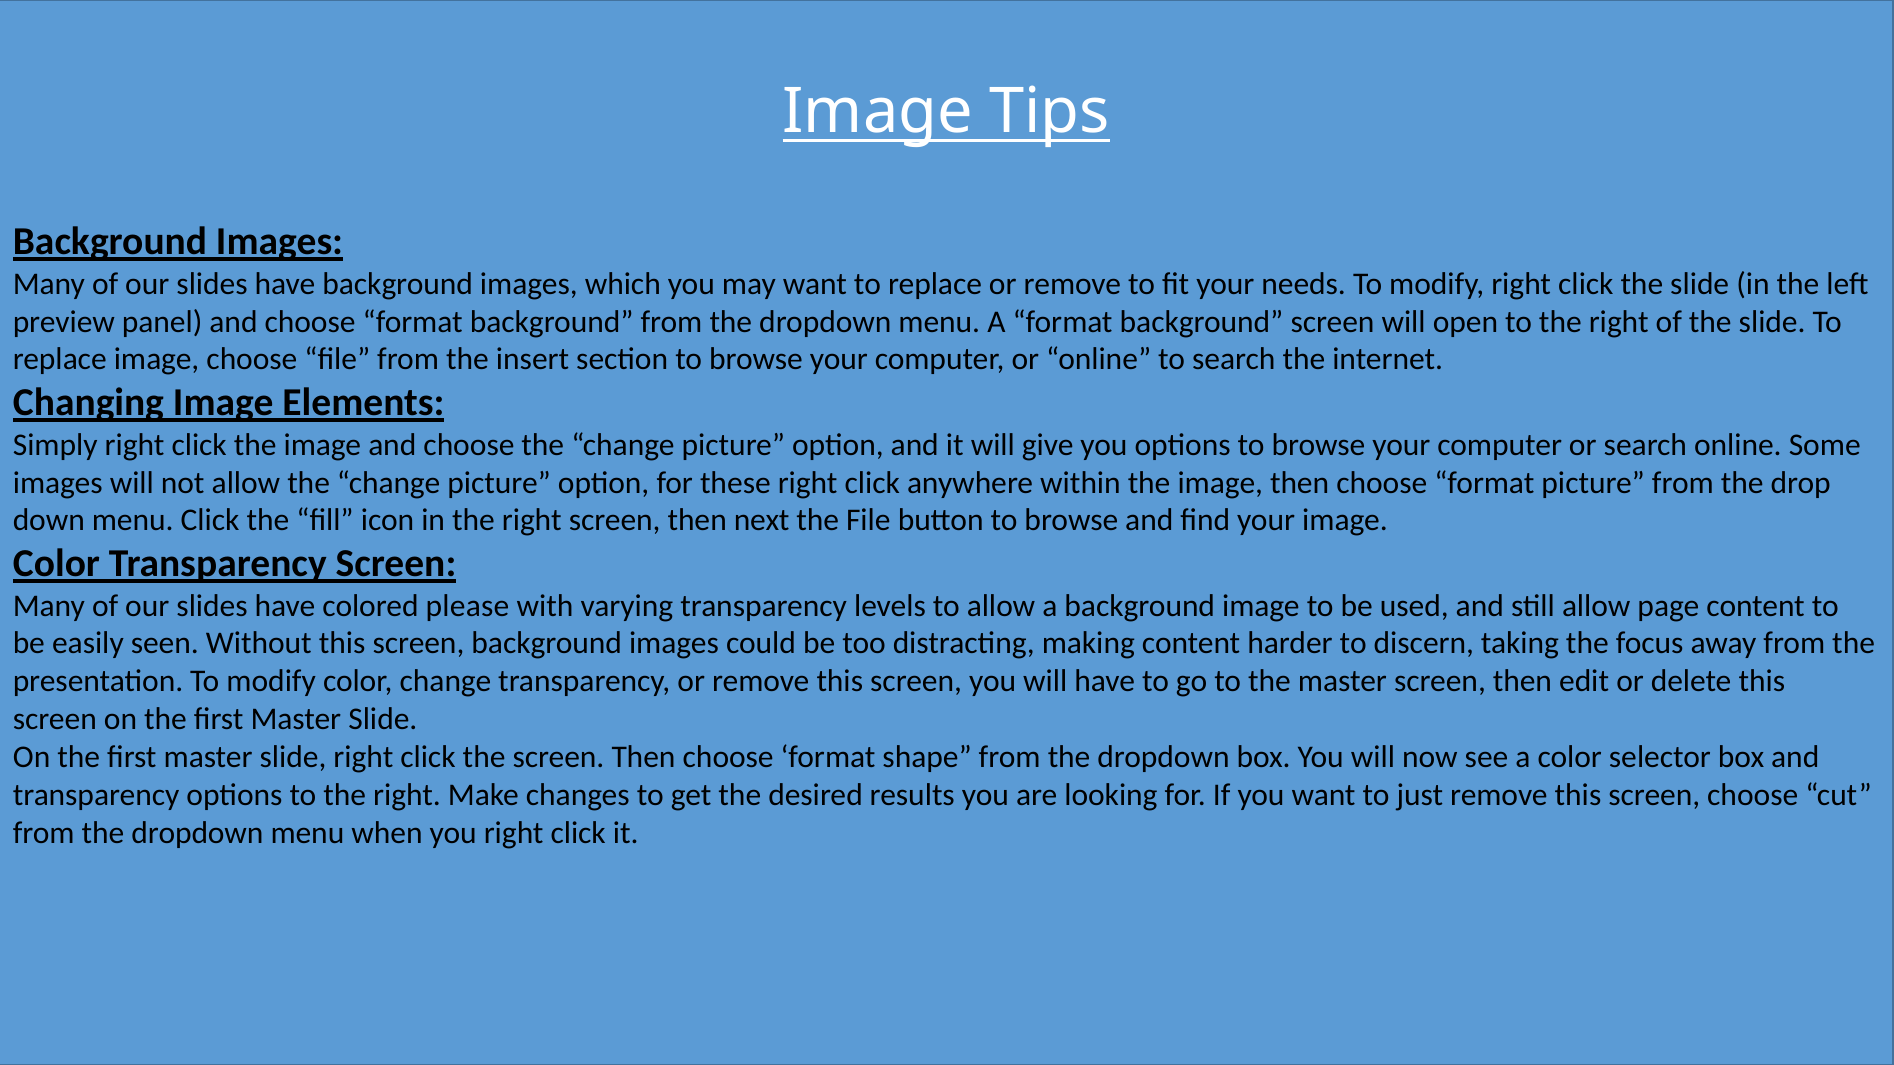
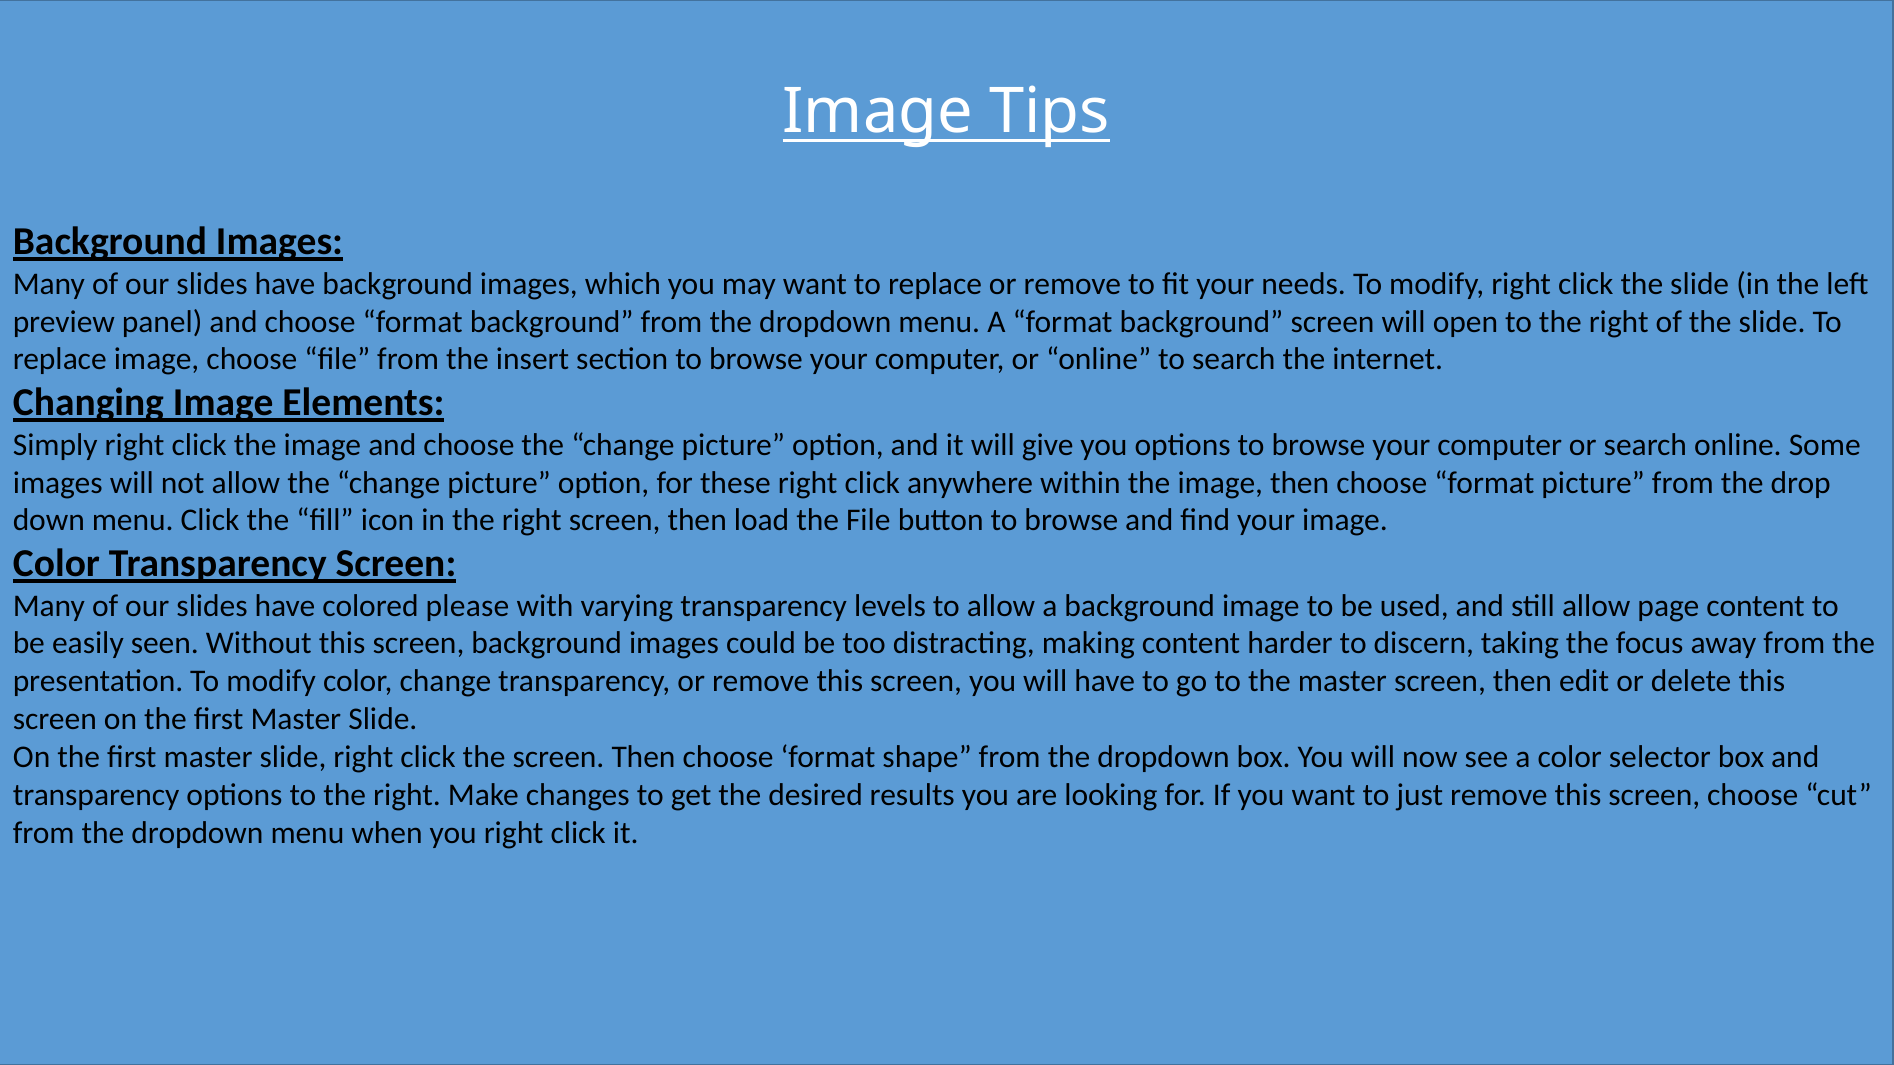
next: next -> load
